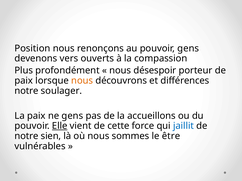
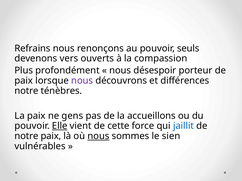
Position: Position -> Refrains
pouvoir gens: gens -> seuls
nous at (82, 81) colour: orange -> purple
soulager: soulager -> ténèbres
notre sien: sien -> paix
nous at (98, 136) underline: none -> present
être: être -> sien
